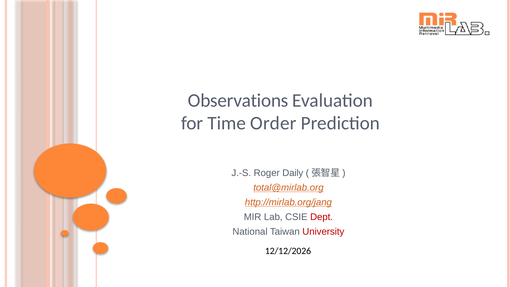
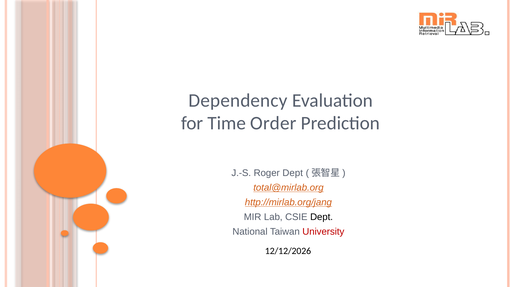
Observations: Observations -> Dependency
Roger Daily: Daily -> Dept
Dept at (322, 217) colour: red -> black
